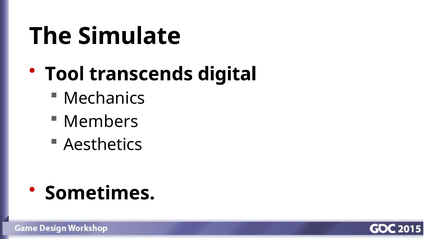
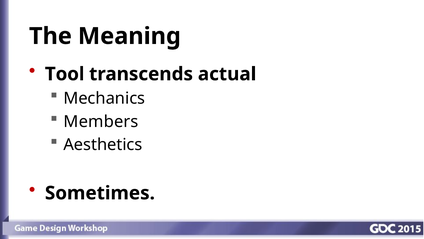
Simulate: Simulate -> Meaning
digital: digital -> actual
